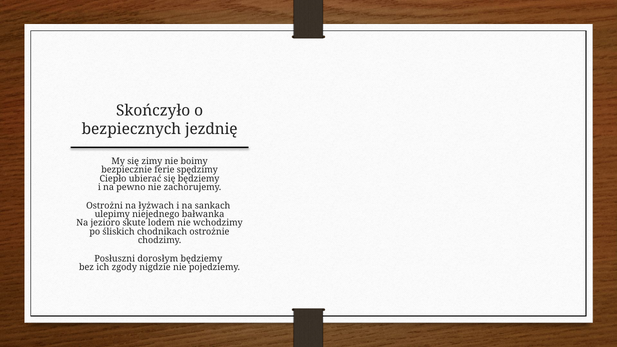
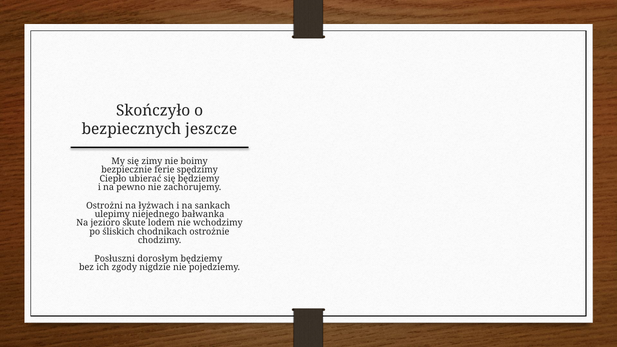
jezdnię: jezdnię -> jeszcze
